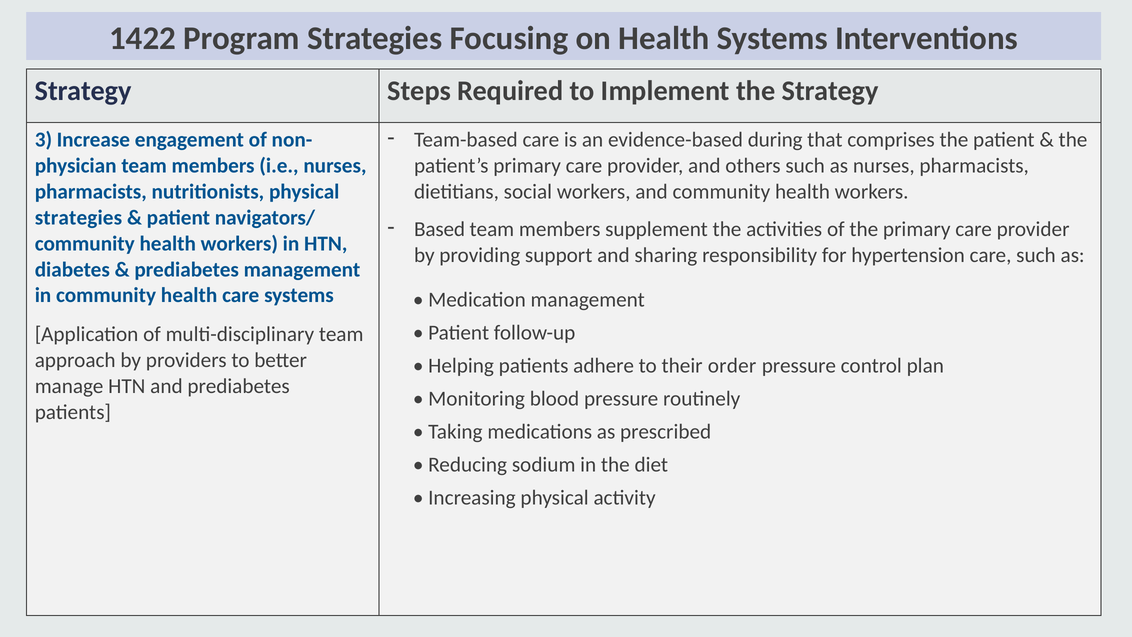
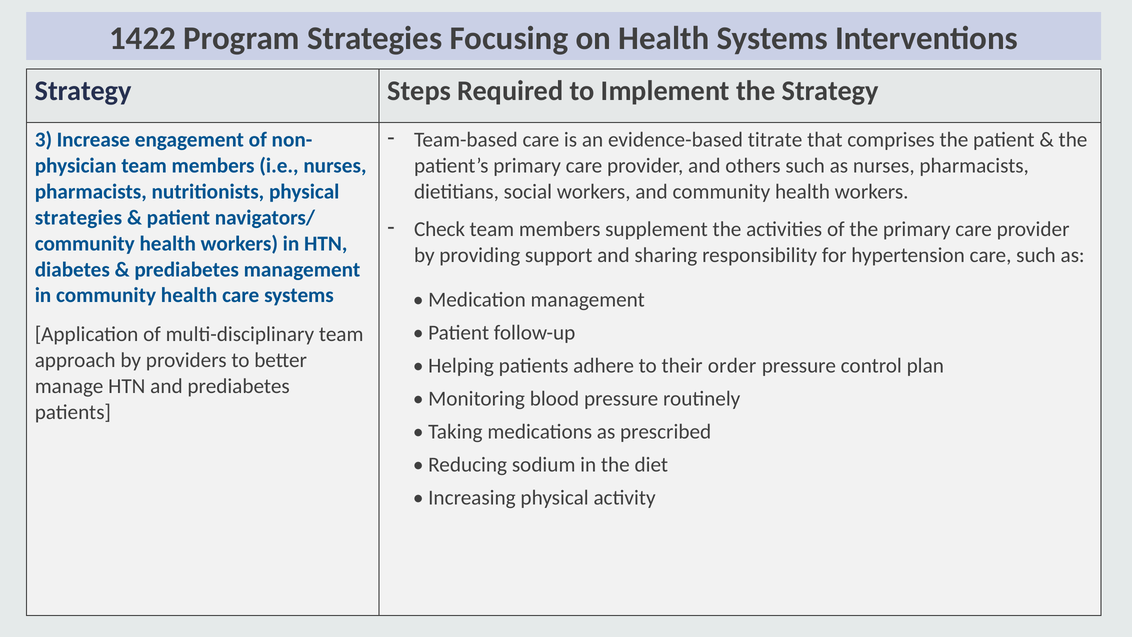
during: during -> titrate
Based: Based -> Check
